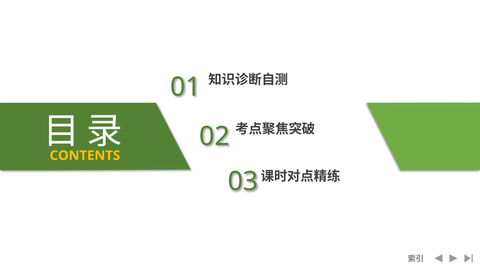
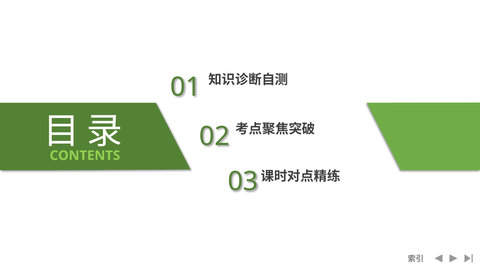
CONTENTS colour: yellow -> light green
